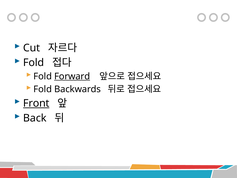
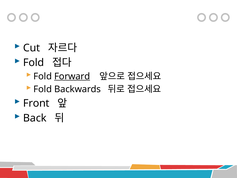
Front underline: present -> none
